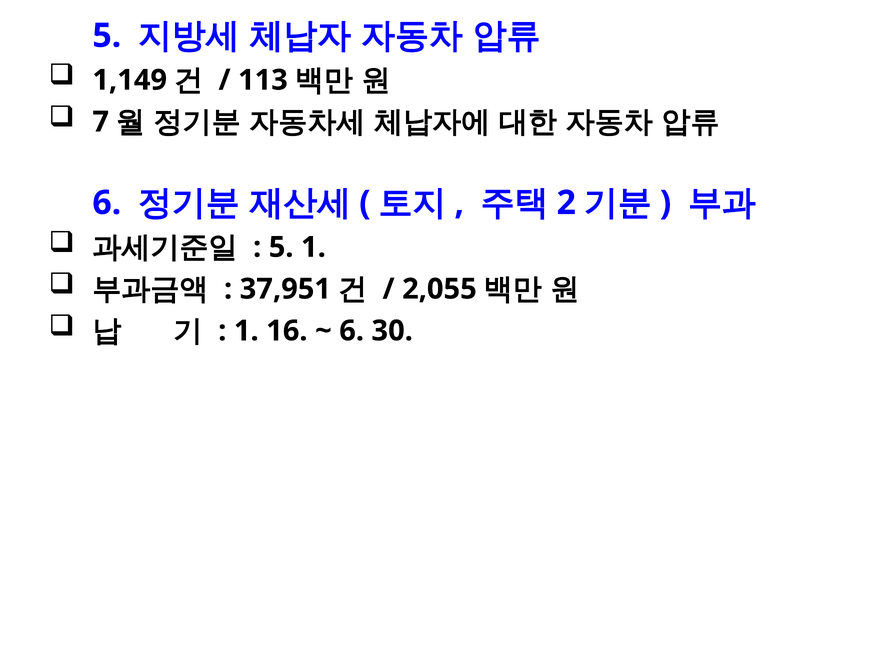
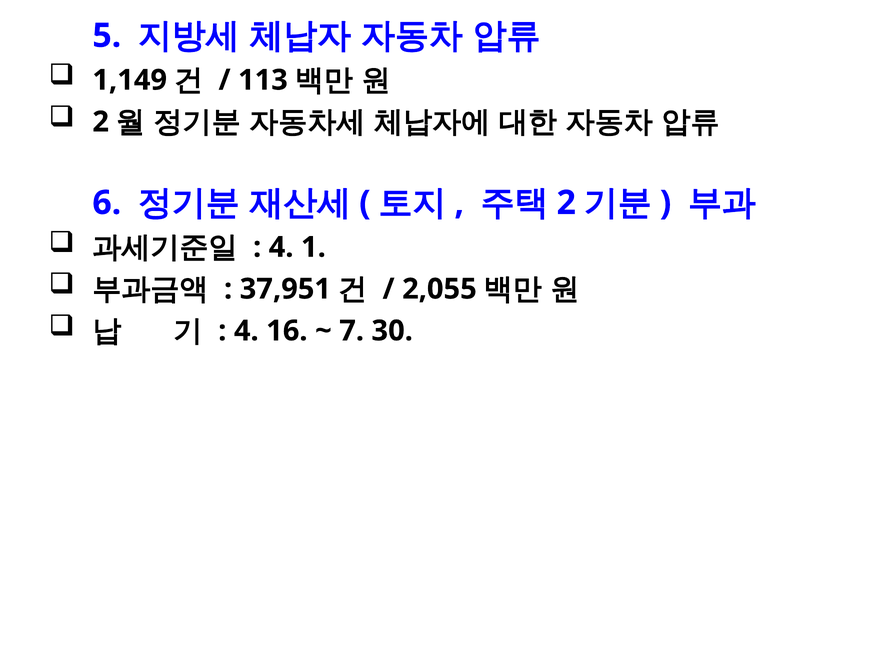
7 at (101, 122): 7 -> 2
5 at (281, 247): 5 -> 4
1 at (246, 331): 1 -> 4
6 at (352, 331): 6 -> 7
